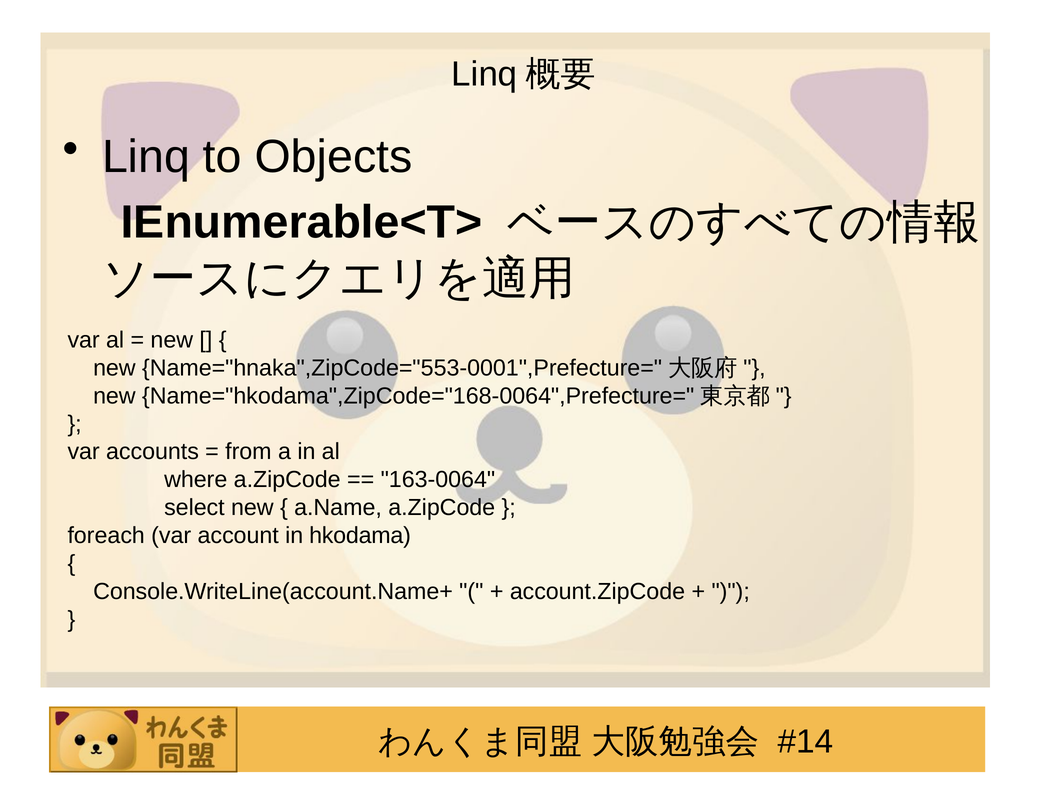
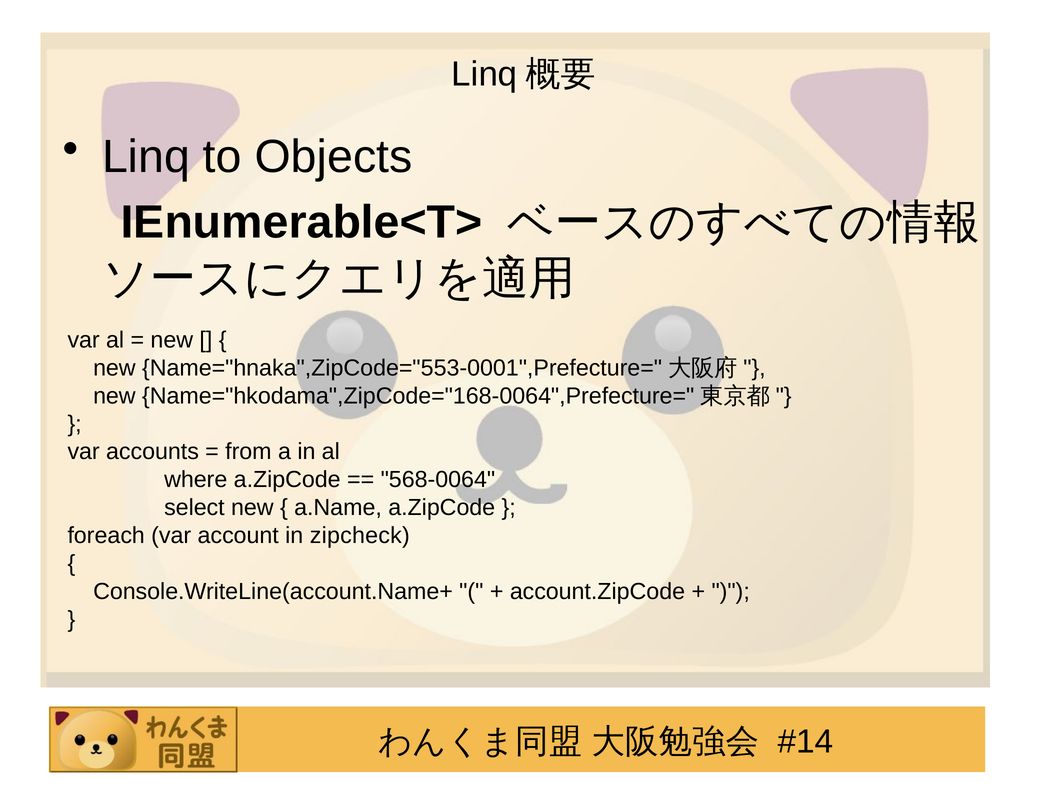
163-0064: 163-0064 -> 568-0064
hkodama: hkodama -> zipcheck
